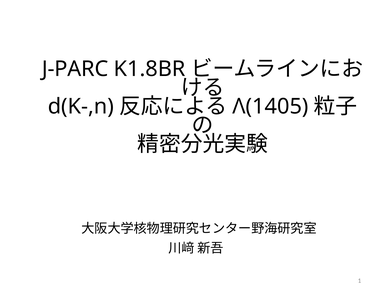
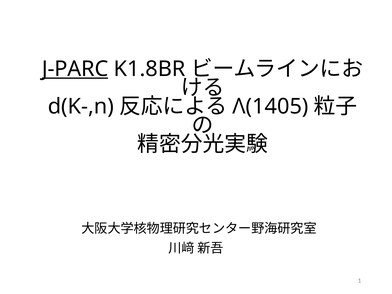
J-PARC underline: none -> present
